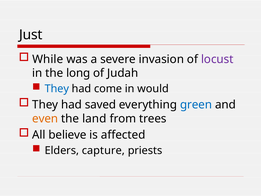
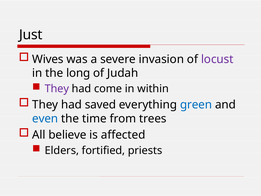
While: While -> Wives
They at (57, 89) colour: blue -> purple
would: would -> within
even colour: orange -> blue
land: land -> time
capture: capture -> fortified
